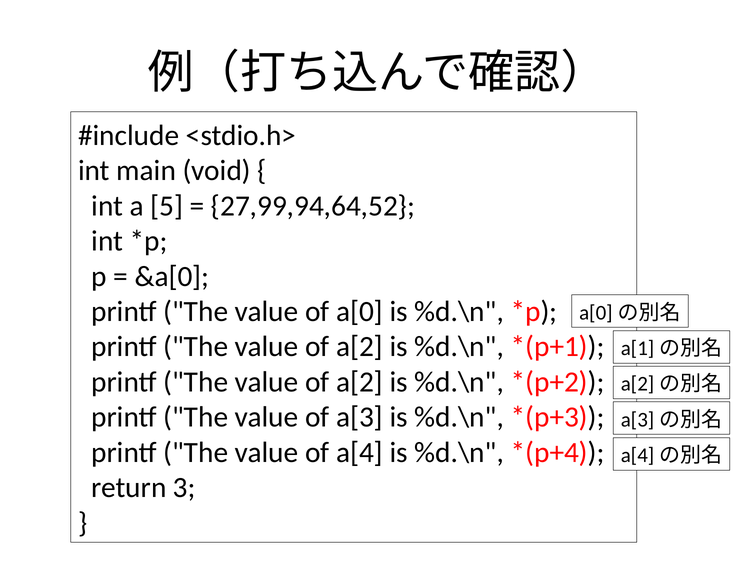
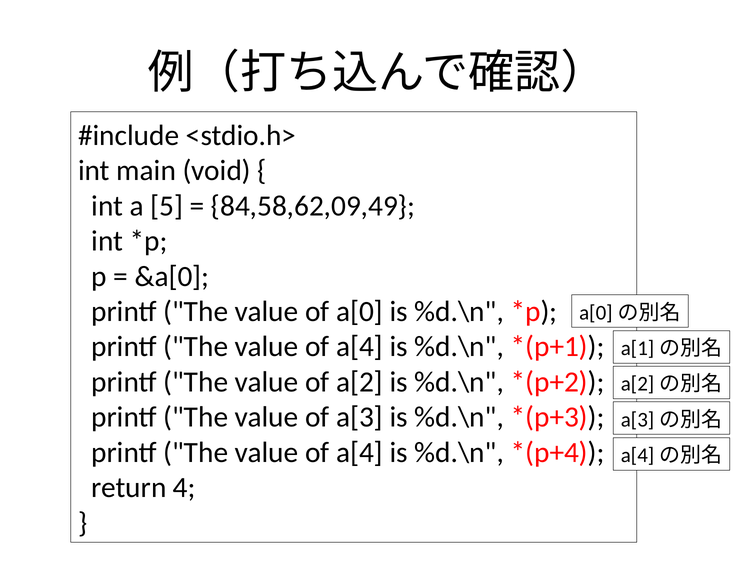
27,99,94,64,52: 27,99,94,64,52 -> 84,58,62,09,49
a[2 at (359, 347): a[2 -> a[4
3: 3 -> 4
